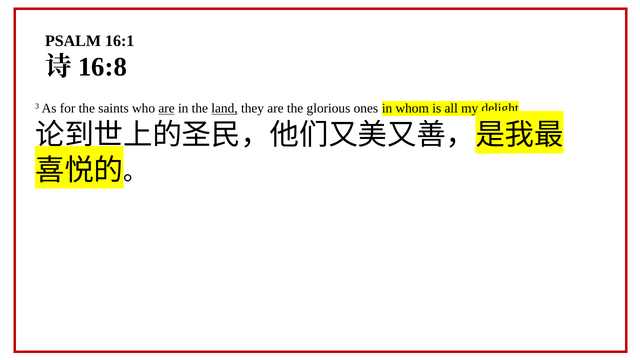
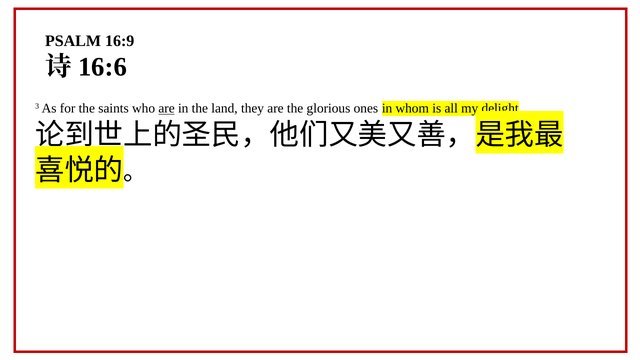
16:1: 16:1 -> 16:9
16:8: 16:8 -> 16:6
land underline: present -> none
